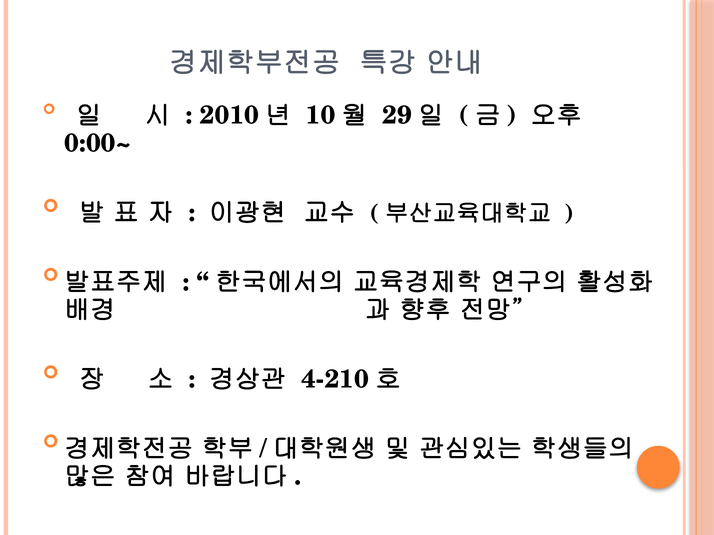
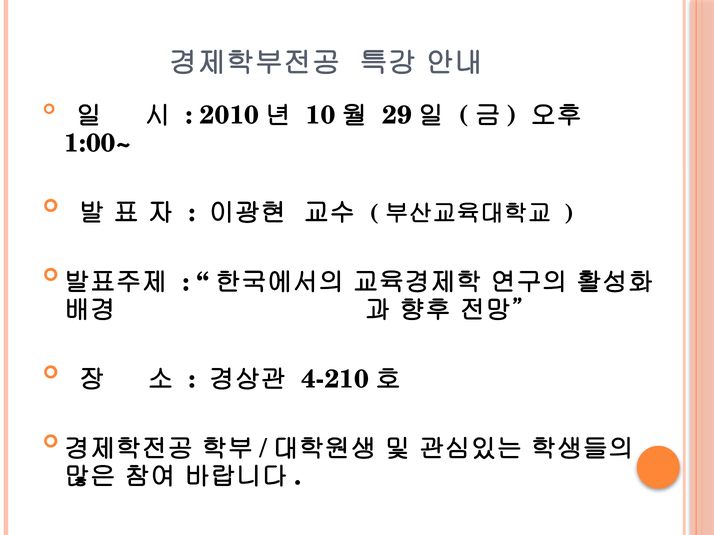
0:00~: 0:00~ -> 1:00~
